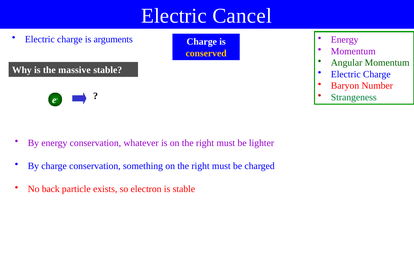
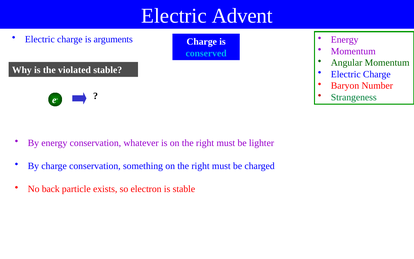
Cancel: Cancel -> Advent
conserved colour: yellow -> light blue
massive: massive -> violated
